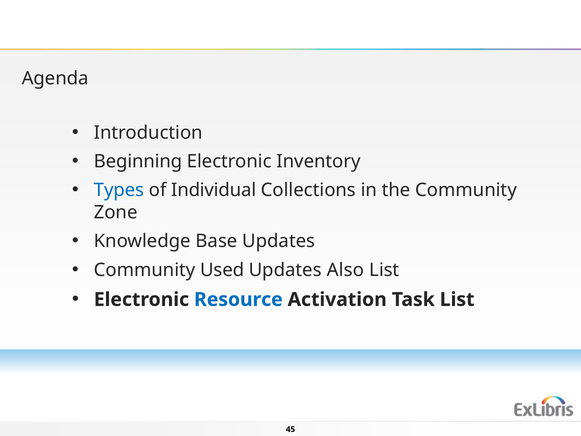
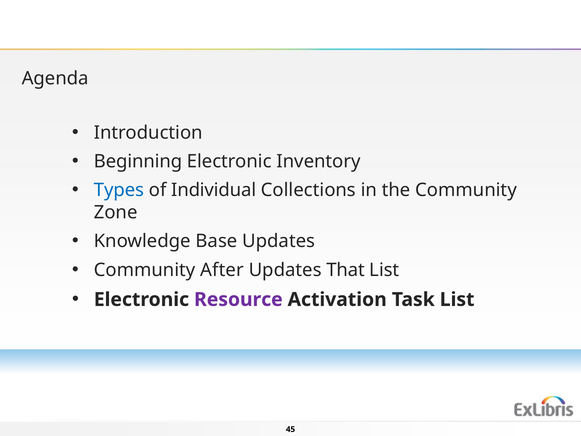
Used: Used -> After
Also: Also -> That
Resource colour: blue -> purple
